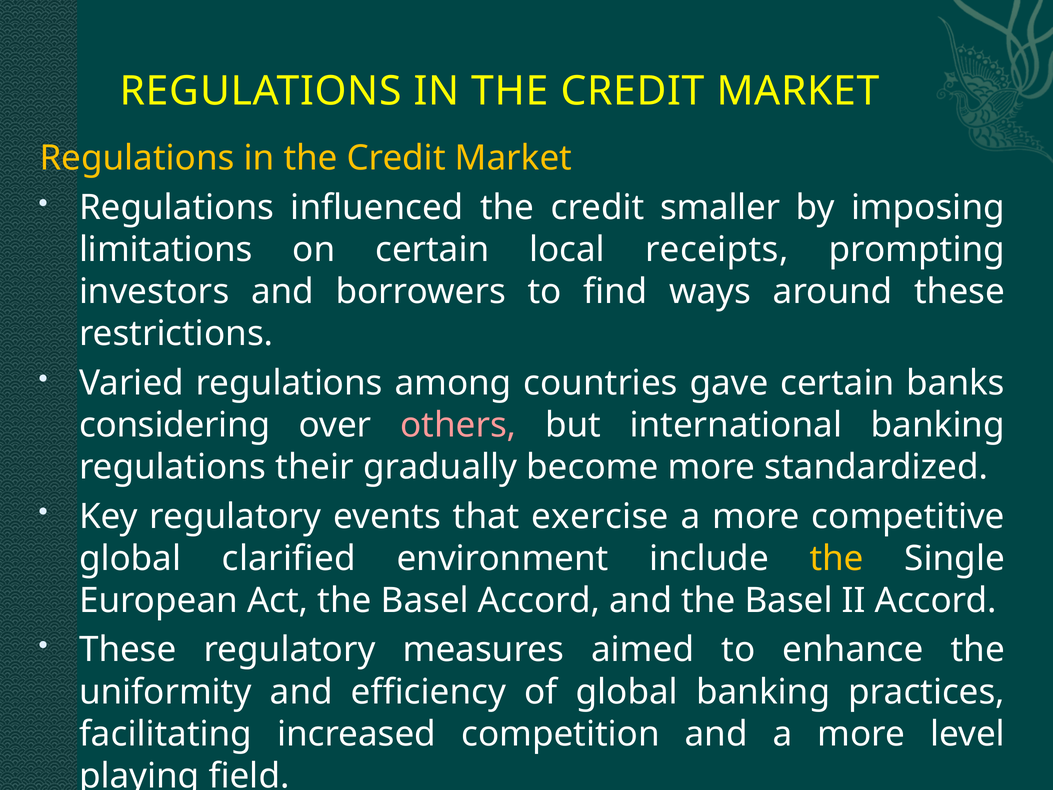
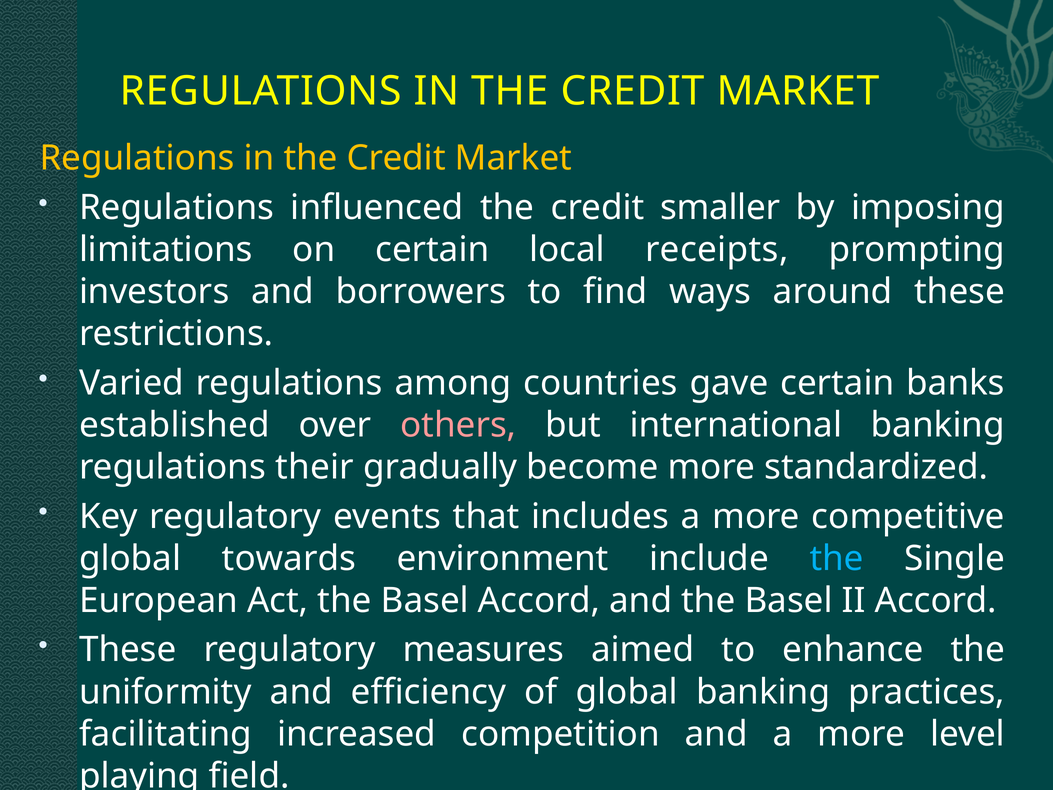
considering: considering -> established
exercise: exercise -> includes
clarified: clarified -> towards
the at (837, 558) colour: yellow -> light blue
